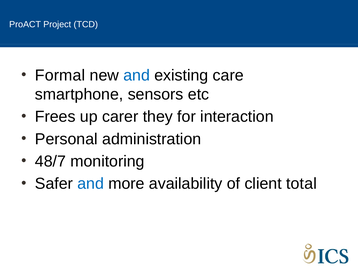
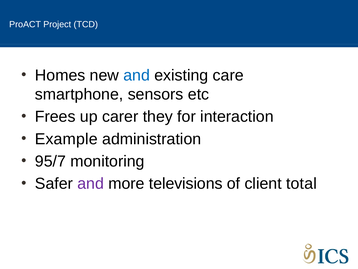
Formal: Formal -> Homes
Personal: Personal -> Example
48/7: 48/7 -> 95/7
and at (91, 183) colour: blue -> purple
availability: availability -> televisions
